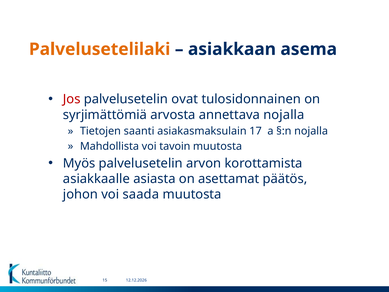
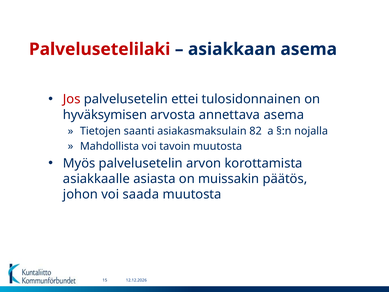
Palvelusetelilaki colour: orange -> red
ovat: ovat -> ettei
syrjimättömiä: syrjimättömiä -> hyväksymisen
annettava nojalla: nojalla -> asema
17: 17 -> 82
asettamat: asettamat -> muissakin
